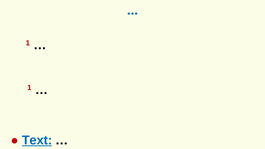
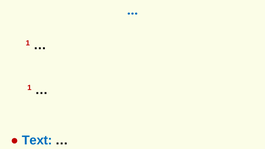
Text underline: present -> none
